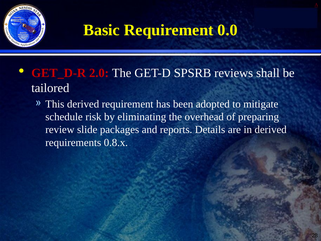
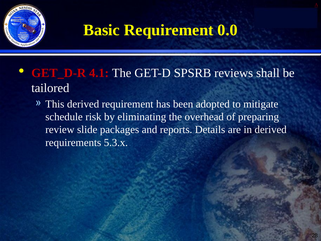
2.0: 2.0 -> 4.1
0.8.x: 0.8.x -> 5.3.x
